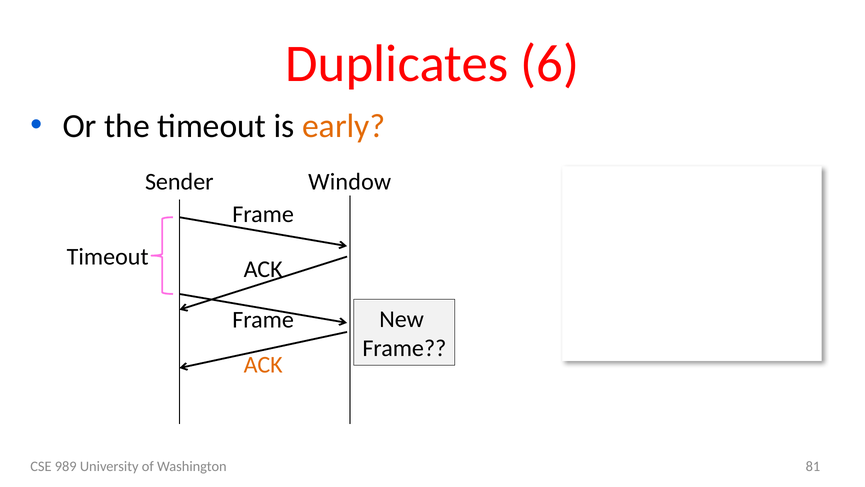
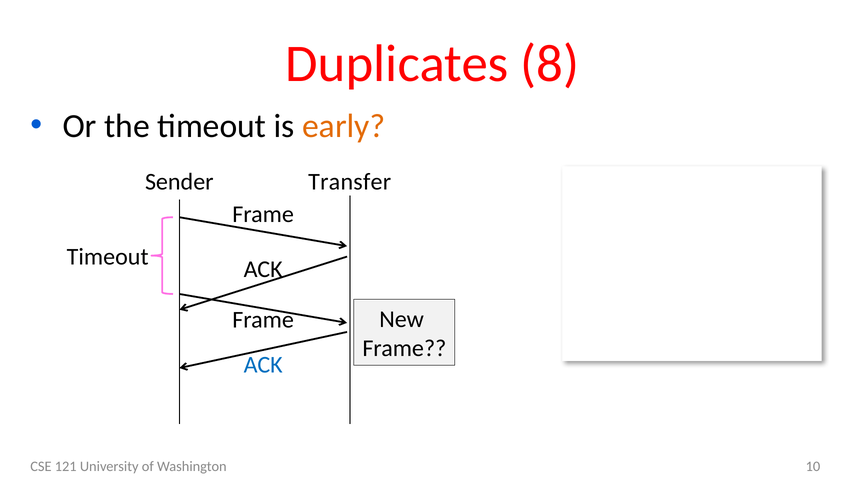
6: 6 -> 8
Window: Window -> Transfer
ACK at (263, 365) colour: orange -> blue
989: 989 -> 121
81: 81 -> 10
